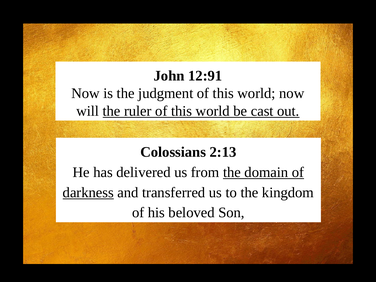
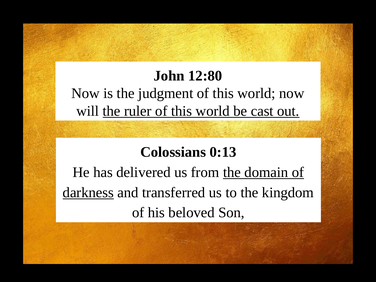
12:91: 12:91 -> 12:80
2:13: 2:13 -> 0:13
